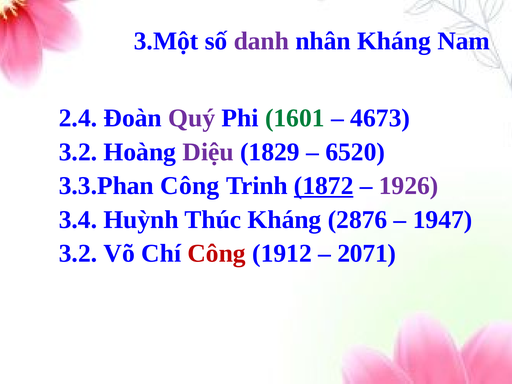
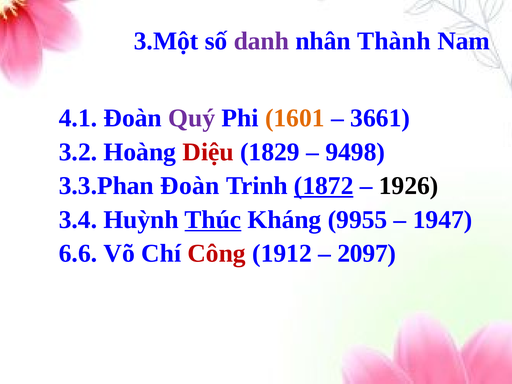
nhân Kháng: Kháng -> Thành
2.4: 2.4 -> 4.1
1601 colour: green -> orange
4673: 4673 -> 3661
Diệu colour: purple -> red
6520: 6520 -> 9498
3.3.Phan Công: Công -> Đoàn
1926 colour: purple -> black
Thúc underline: none -> present
2876: 2876 -> 9955
3.2 at (78, 254): 3.2 -> 6.6
2071: 2071 -> 2097
